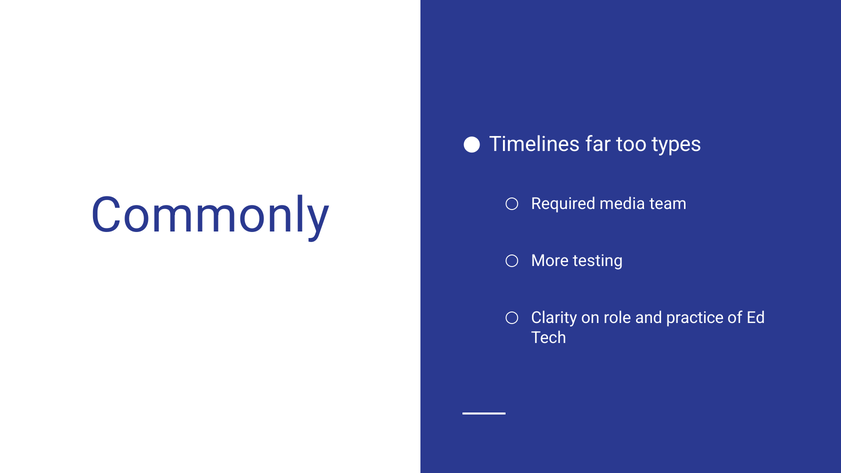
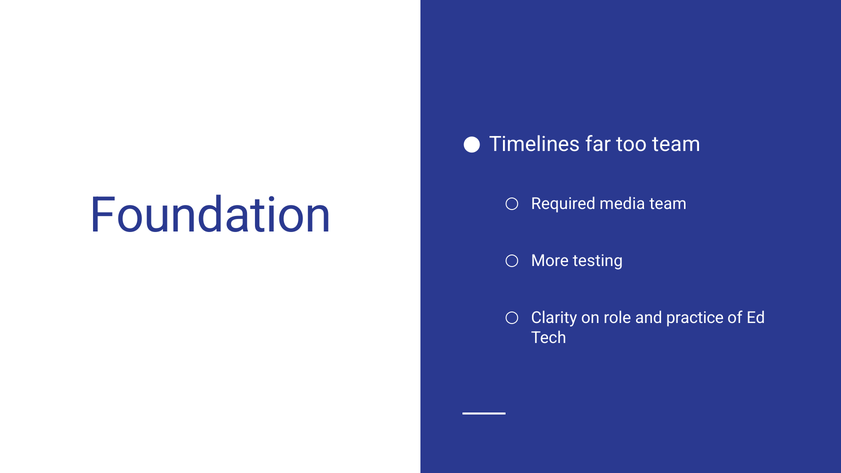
too types: types -> team
Commonly: Commonly -> Foundation
